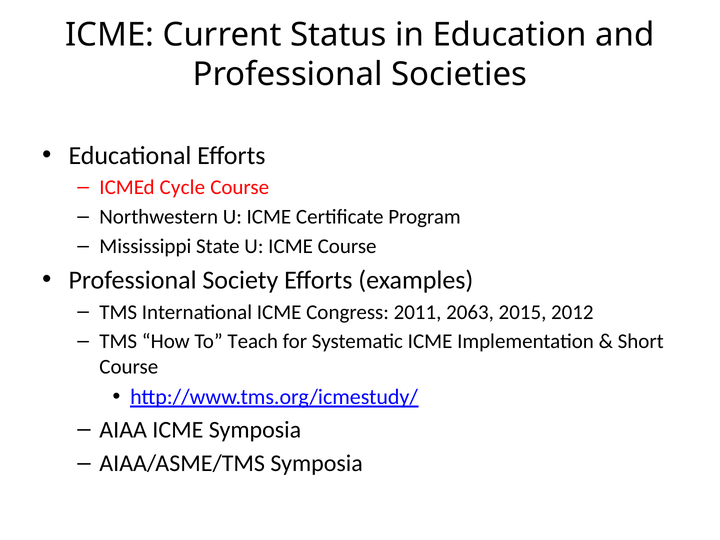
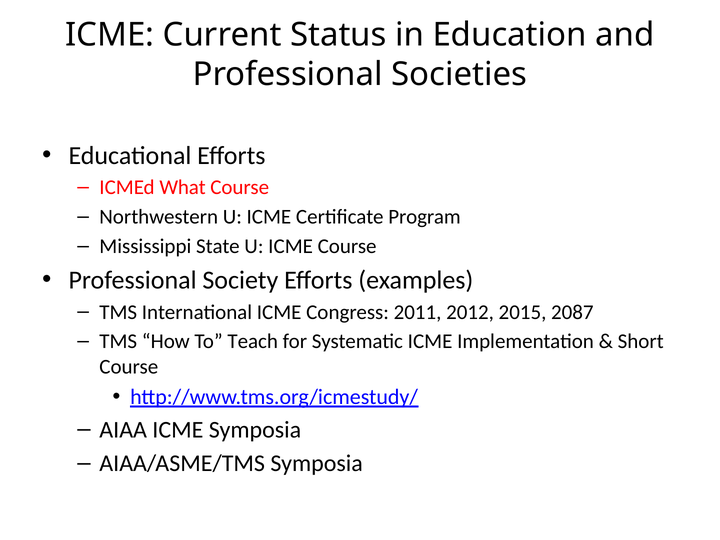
Cycle: Cycle -> What
2063: 2063 -> 2012
2012: 2012 -> 2087
